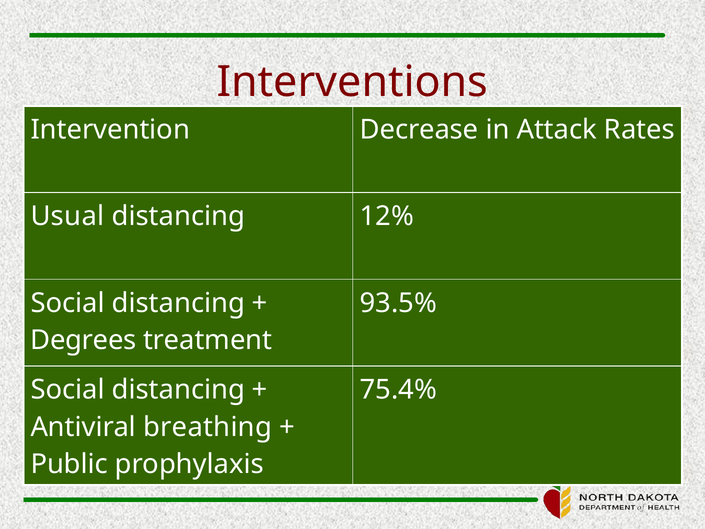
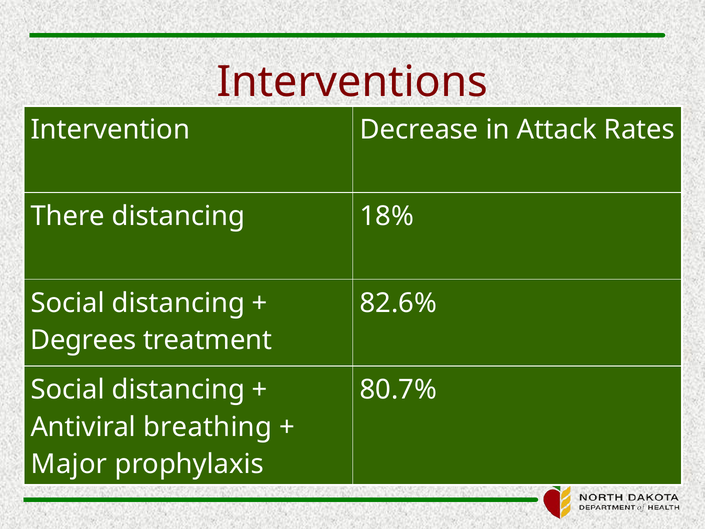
Usual: Usual -> There
12%: 12% -> 18%
93.5%: 93.5% -> 82.6%
75.4%: 75.4% -> 80.7%
Public: Public -> Major
